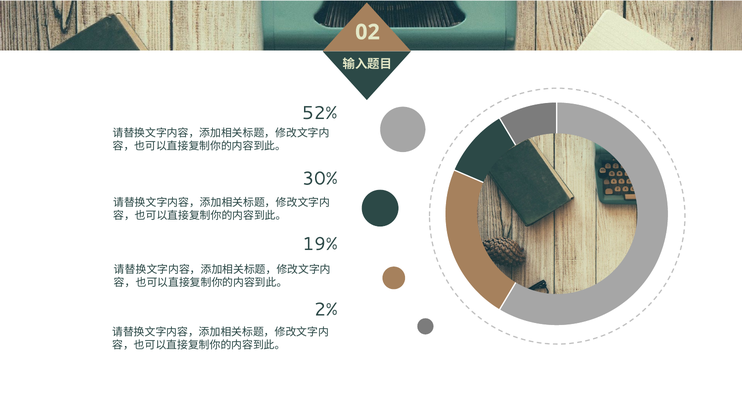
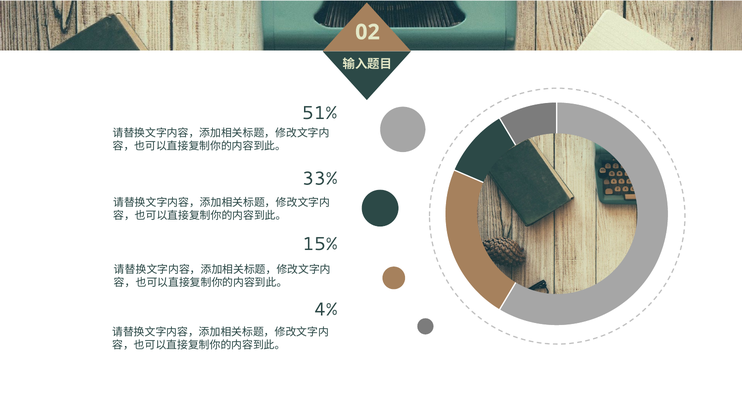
52%: 52% -> 51%
30%: 30% -> 33%
19%: 19% -> 15%
2%: 2% -> 4%
